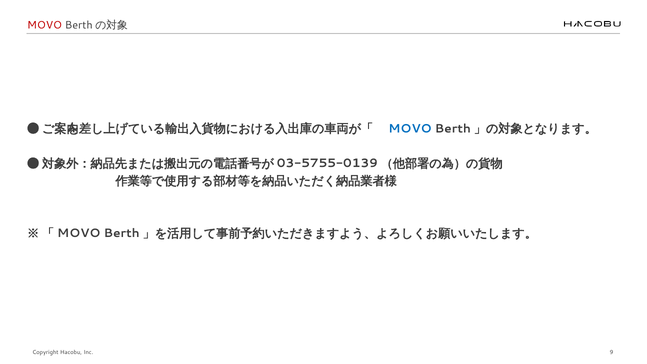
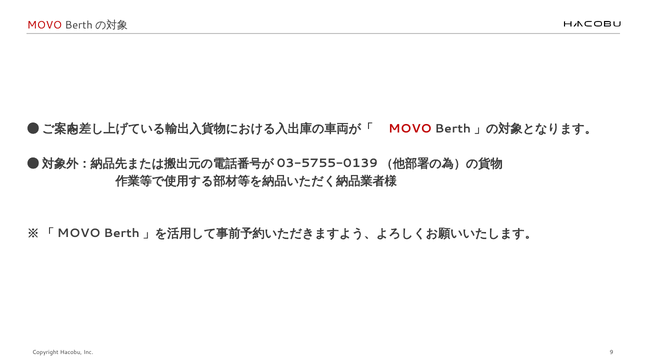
MOVO at (410, 129) colour: blue -> red
